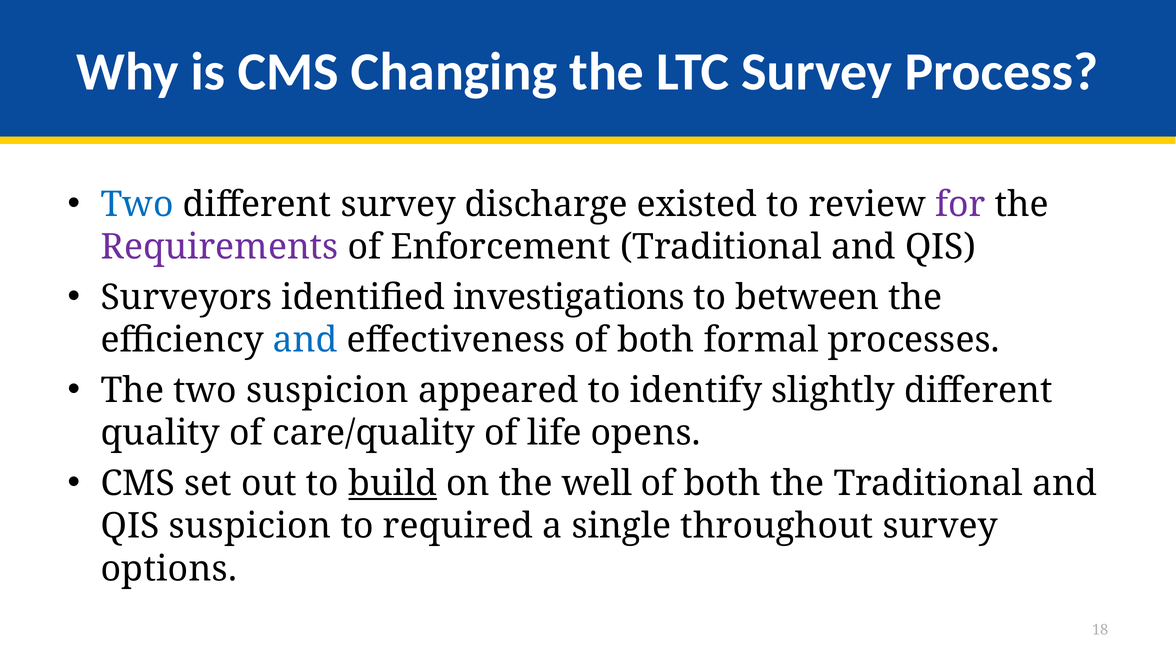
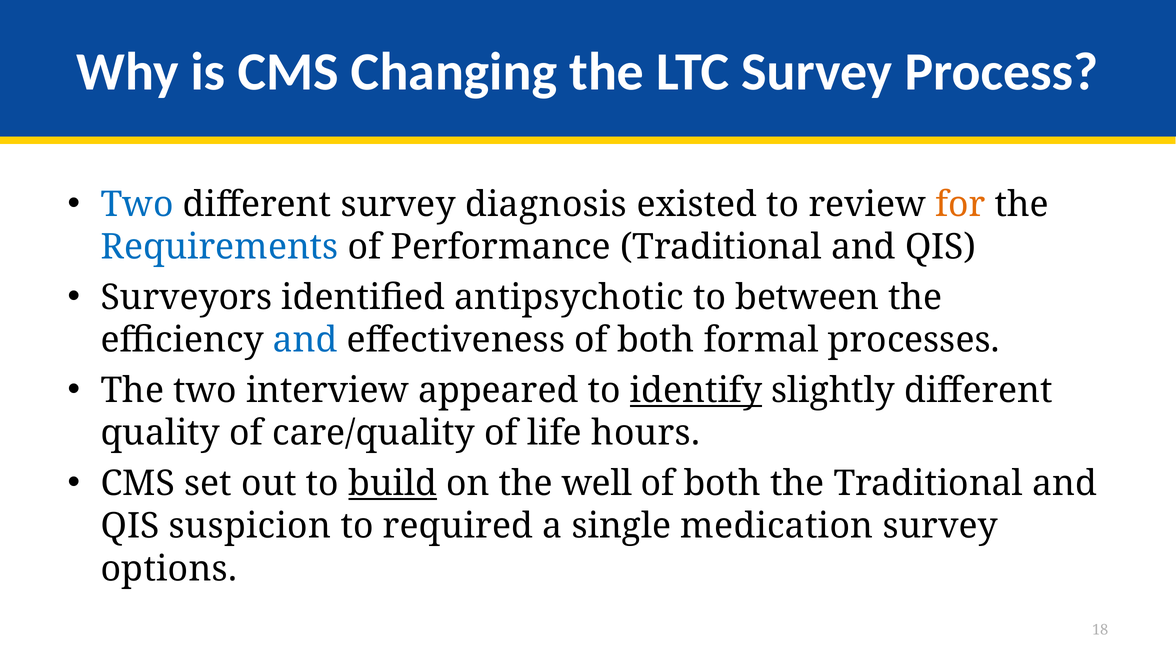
discharge: discharge -> diagnosis
for colour: purple -> orange
Requirements colour: purple -> blue
Enforcement: Enforcement -> Performance
investigations: investigations -> antipsychotic
two suspicion: suspicion -> interview
identify underline: none -> present
opens: opens -> hours
throughout: throughout -> medication
